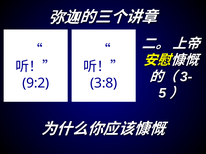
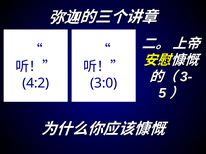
9:2: 9:2 -> 4:2
3:8: 3:8 -> 3:0
